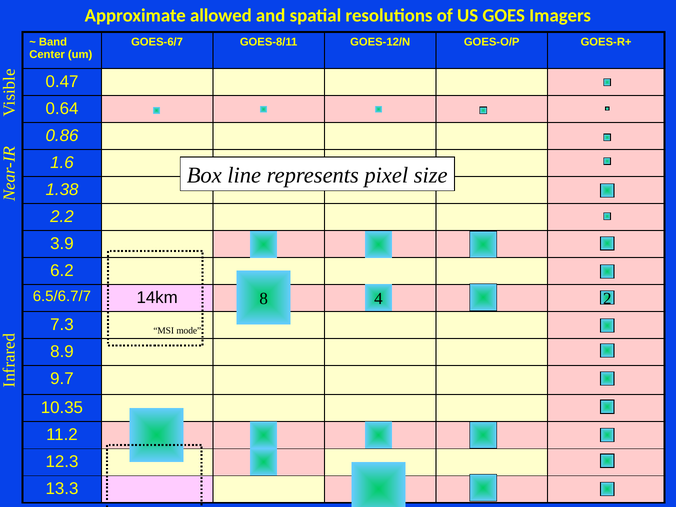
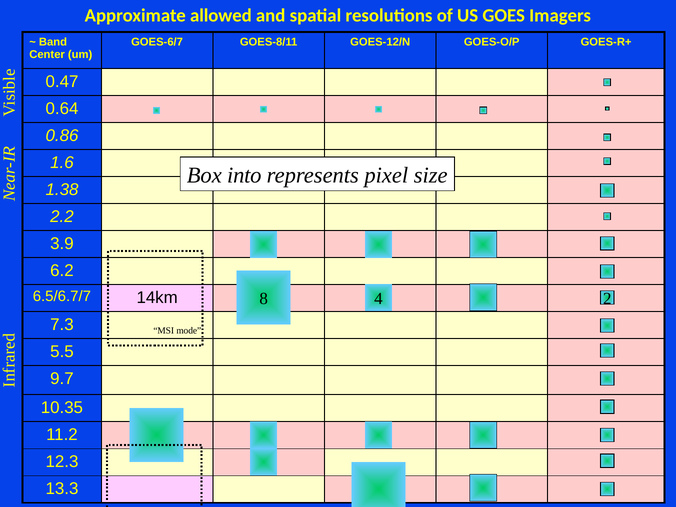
line: line -> into
8.9: 8.9 -> 5.5
